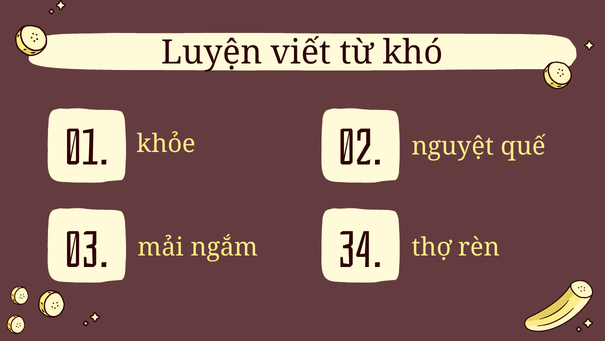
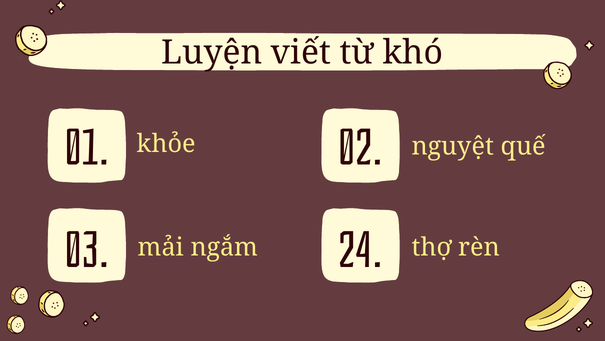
34: 34 -> 24
